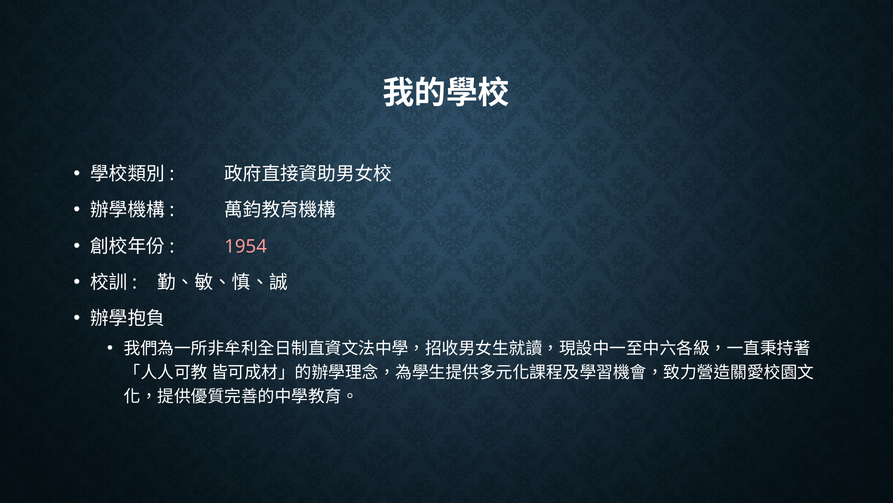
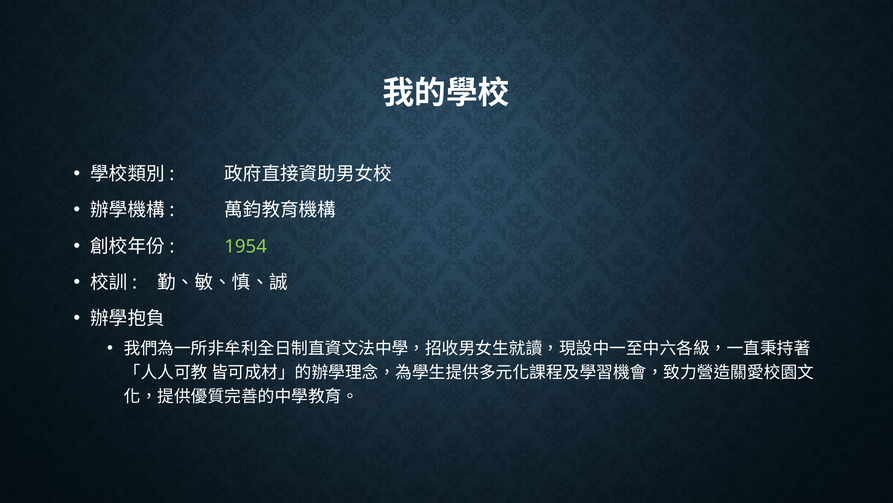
1954 colour: pink -> light green
